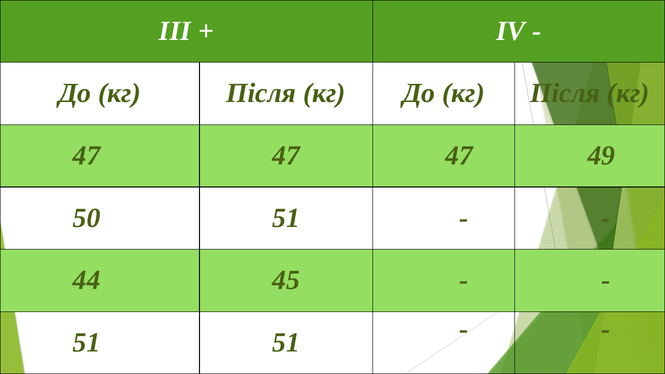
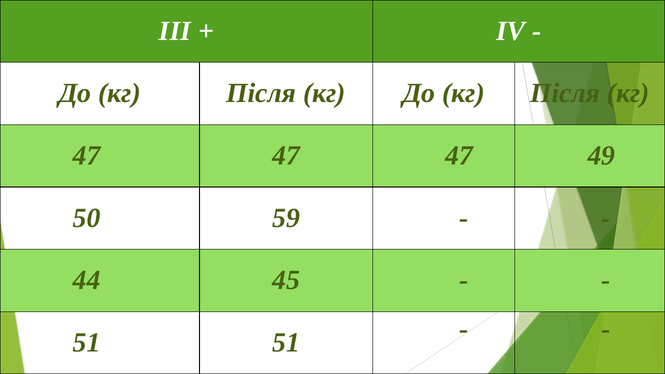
50 51: 51 -> 59
